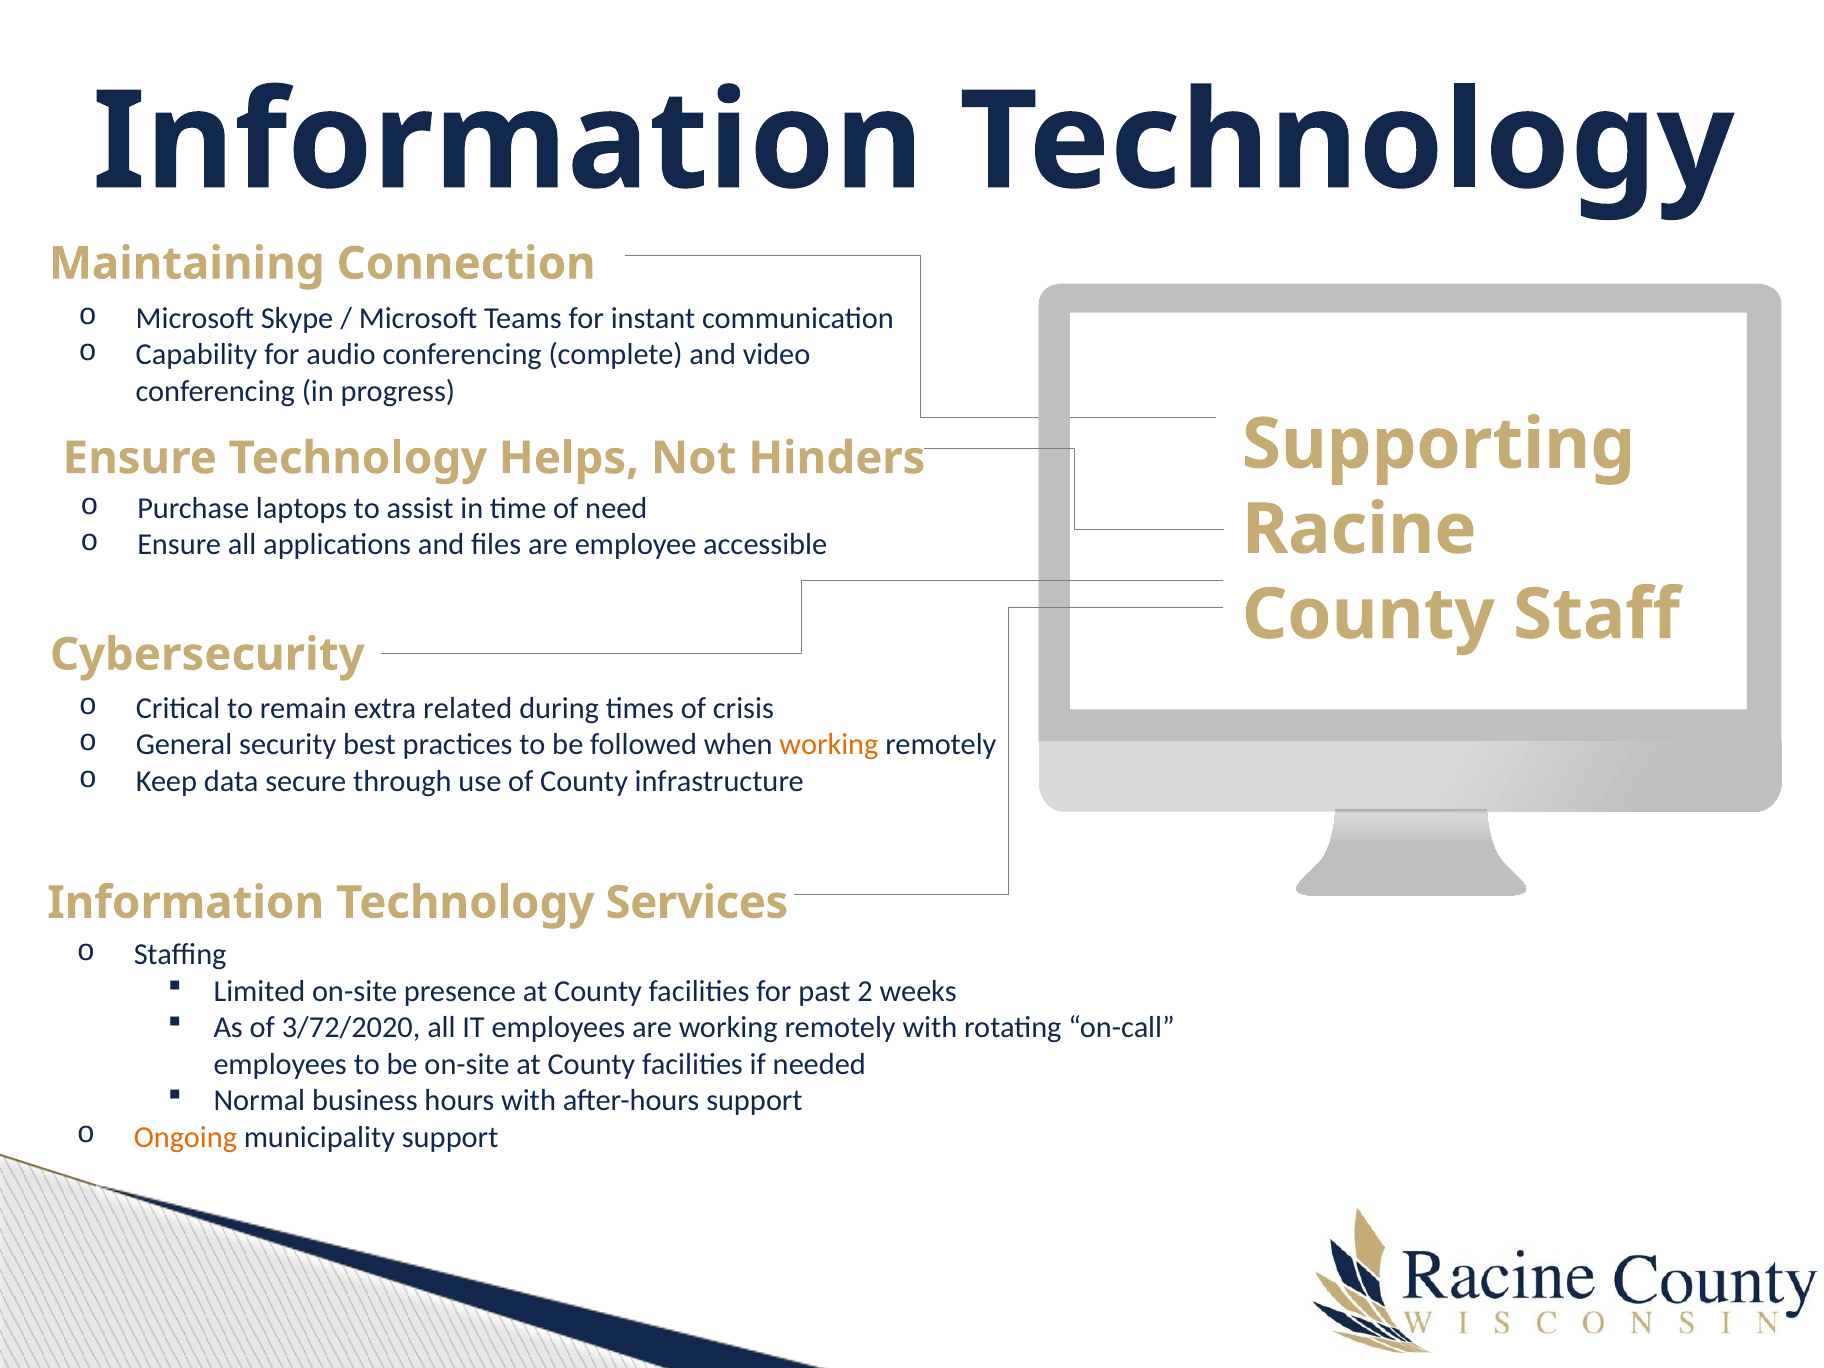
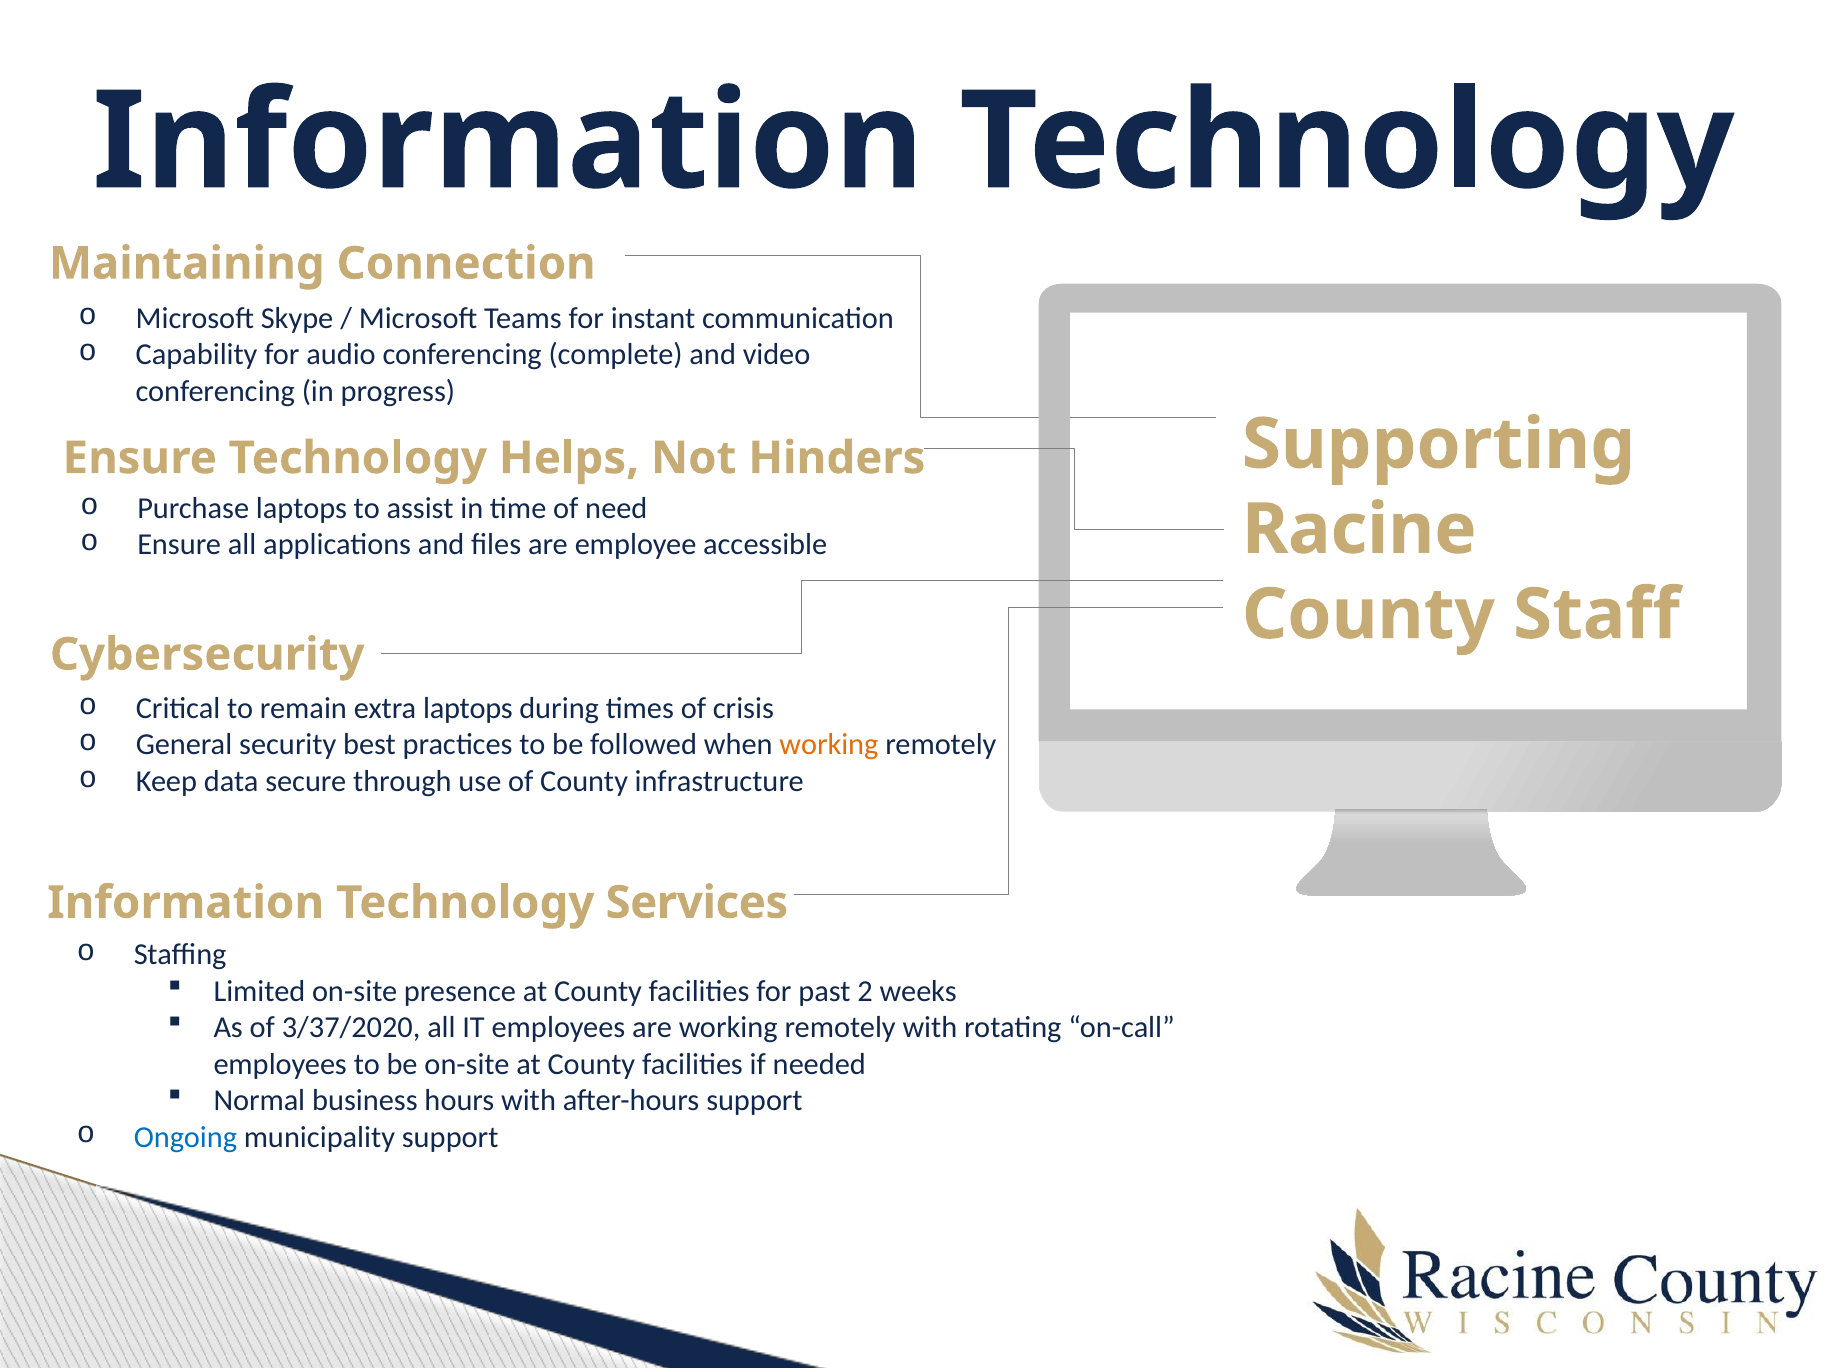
extra related: related -> laptops
3/72/2020: 3/72/2020 -> 3/37/2020
Ongoing colour: orange -> blue
